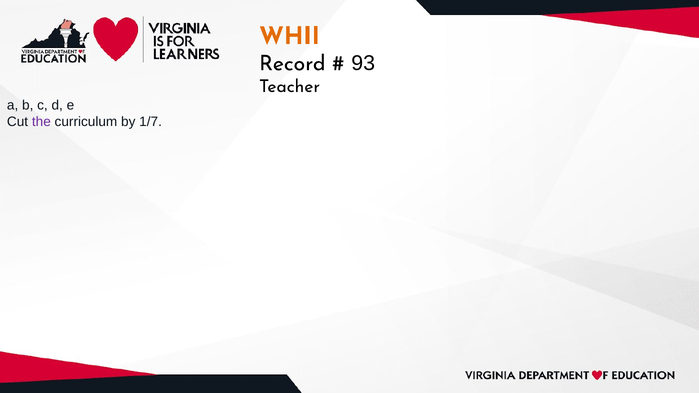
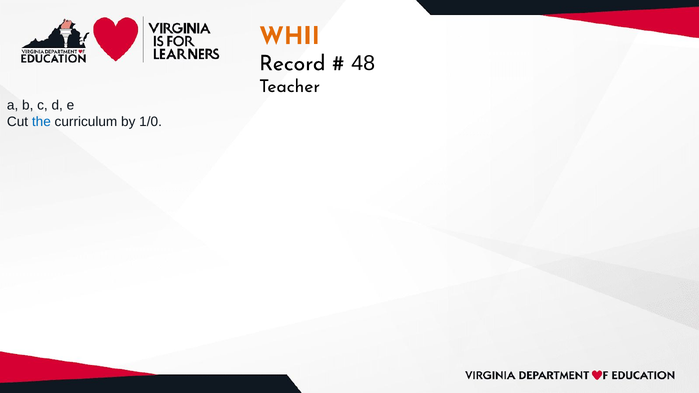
93: 93 -> 48
the colour: purple -> blue
1/7: 1/7 -> 1/0
